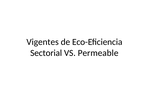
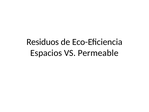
Vigentes: Vigentes -> Residuos
Sectorial: Sectorial -> Espacios
